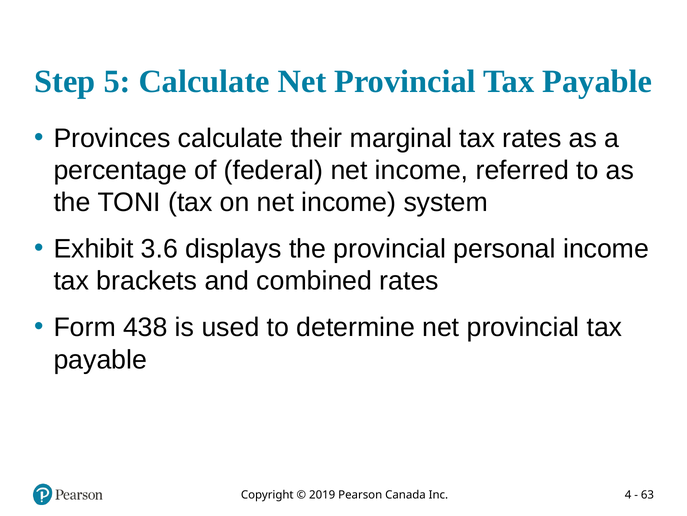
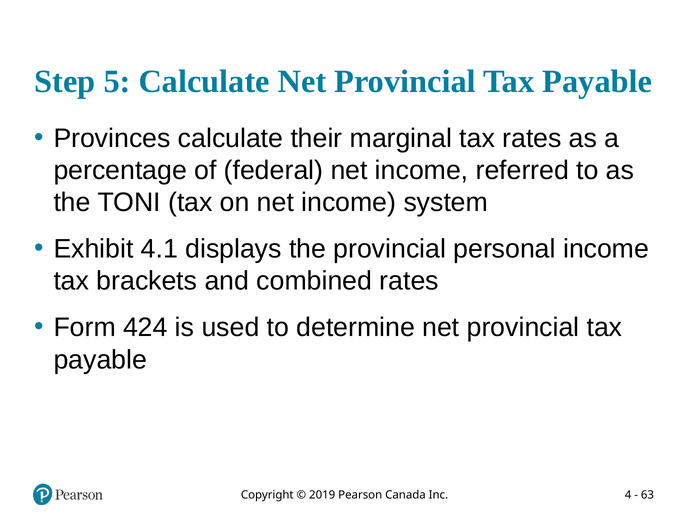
3.6: 3.6 -> 4.1
438: 438 -> 424
